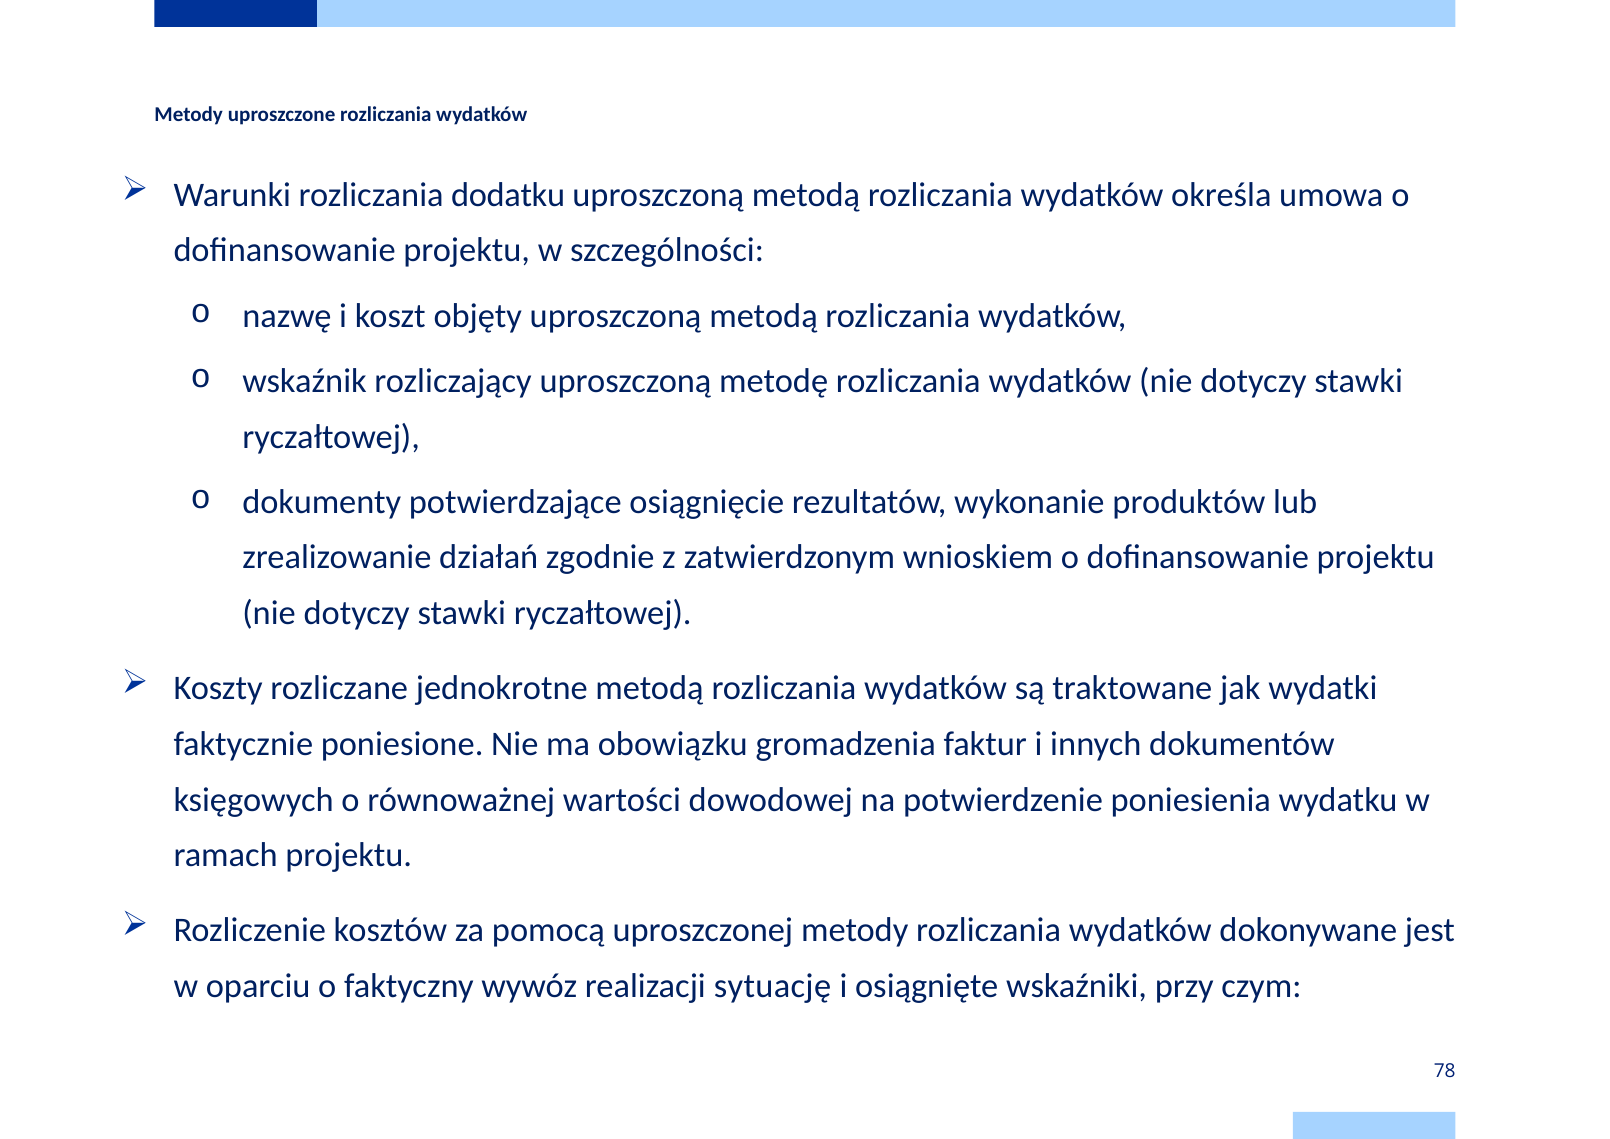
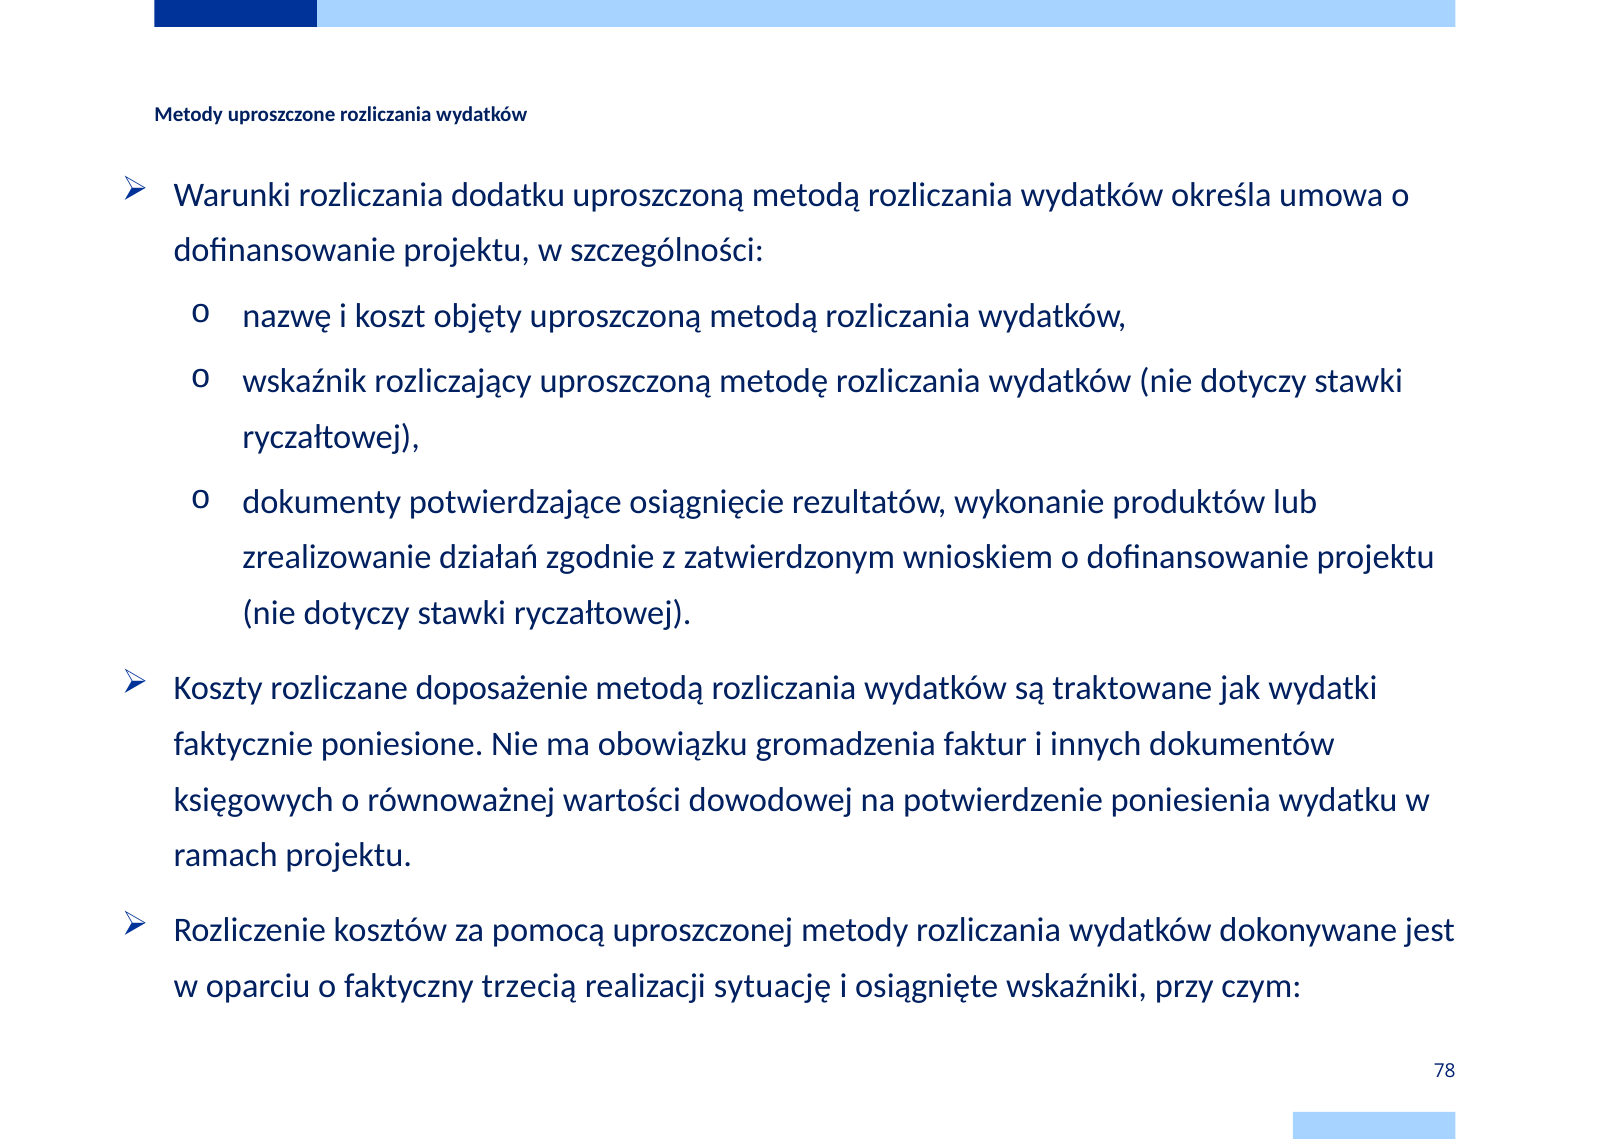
jednokrotne: jednokrotne -> doposażenie
wywóz: wywóz -> trzecią
